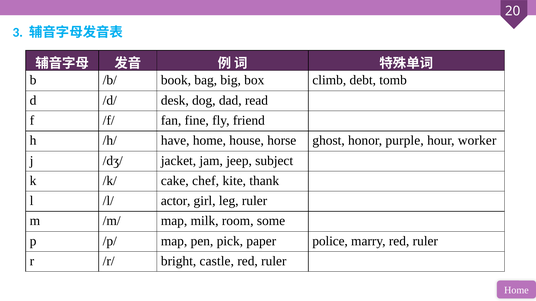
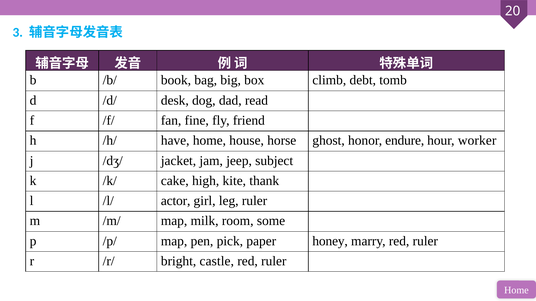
purple: purple -> endure
chef: chef -> high
police: police -> honey
